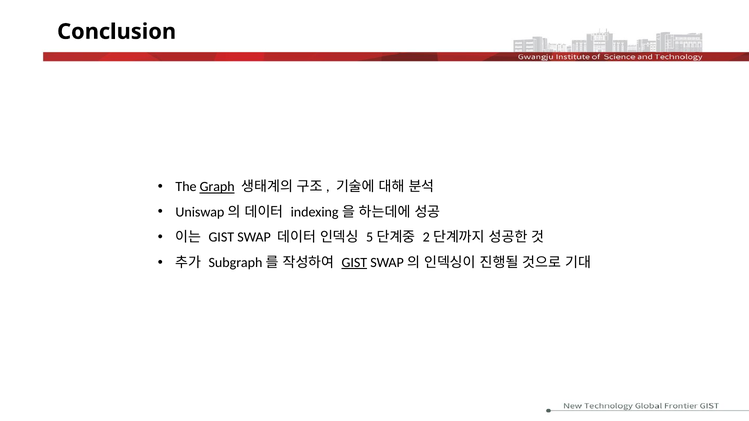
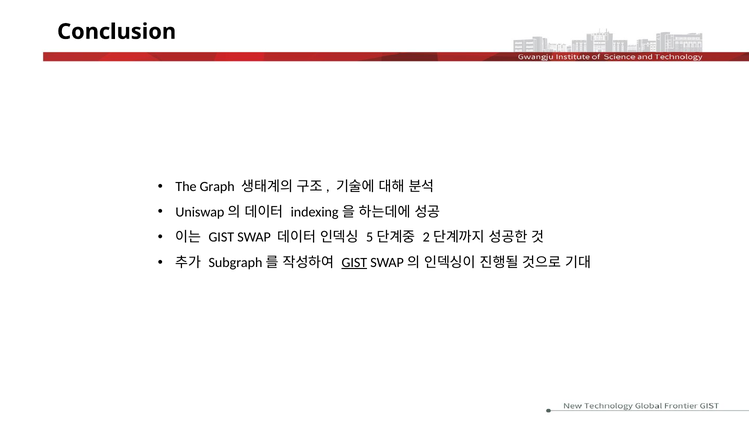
Graph underline: present -> none
